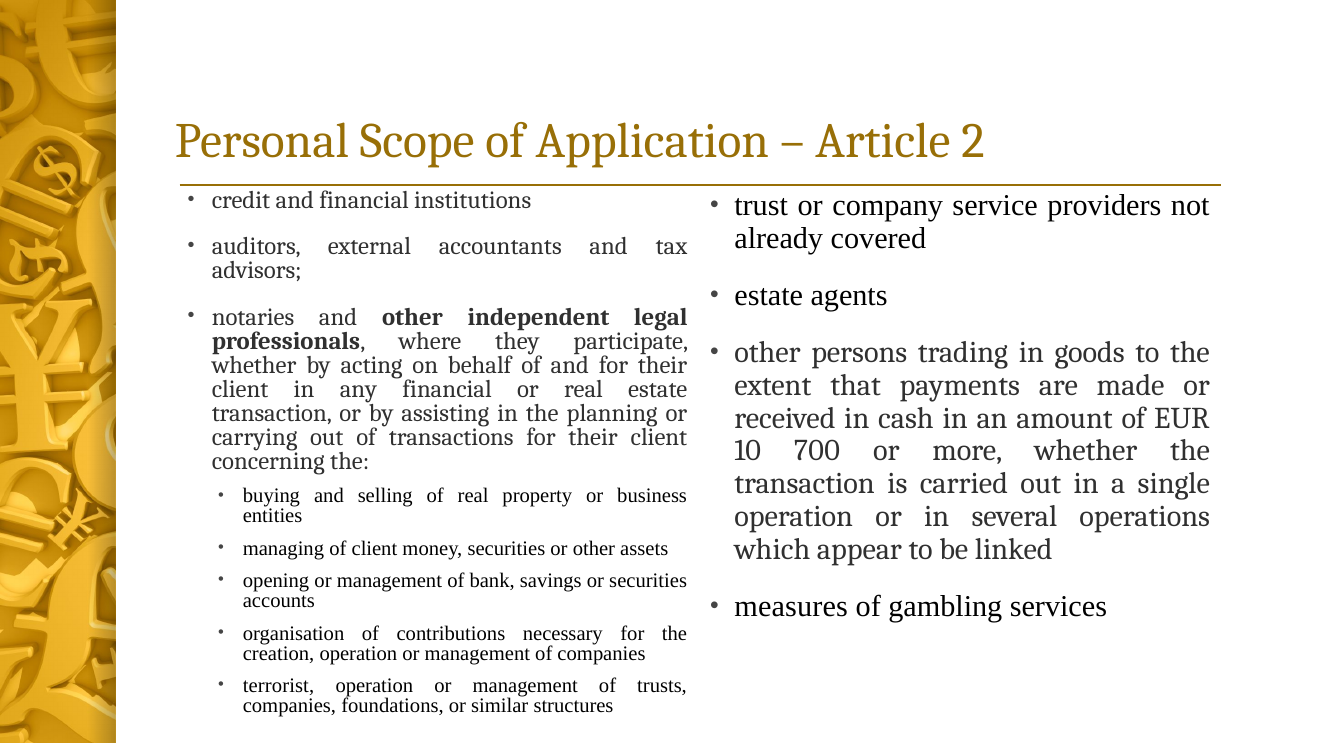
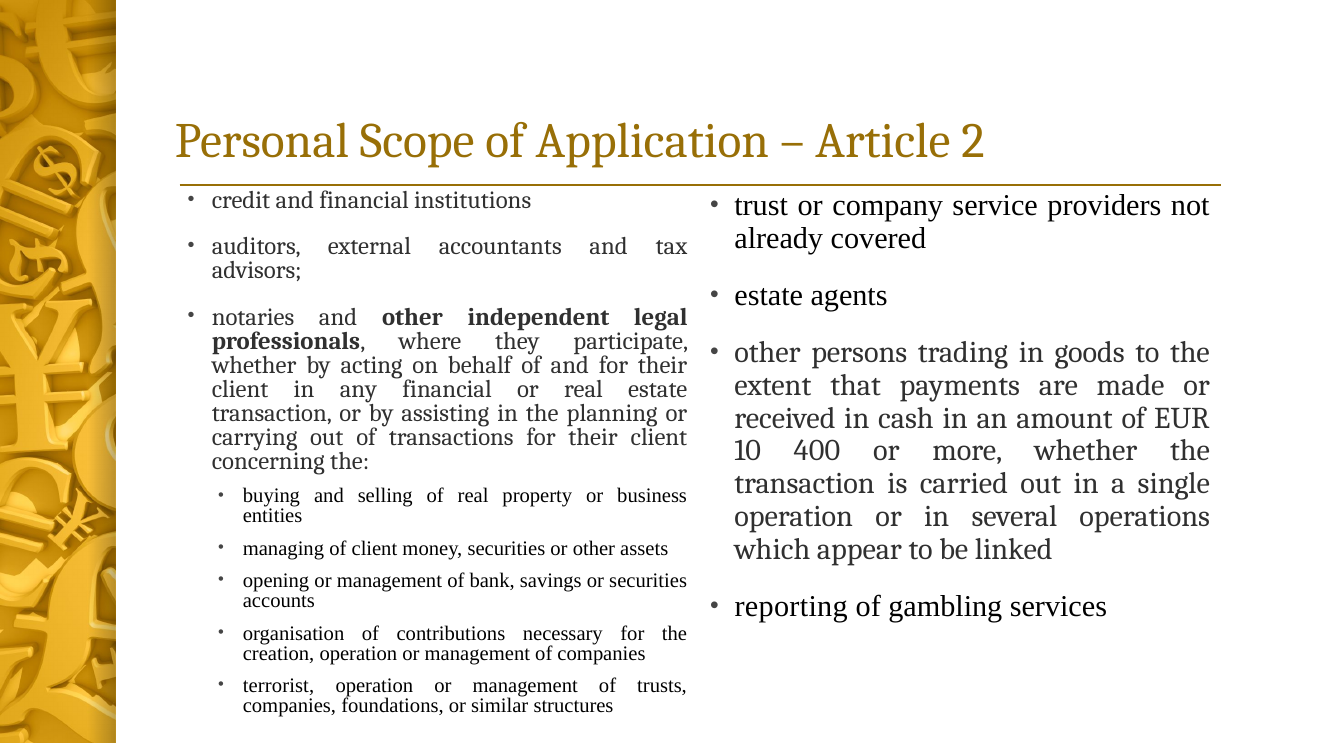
700: 700 -> 400
measures: measures -> reporting
